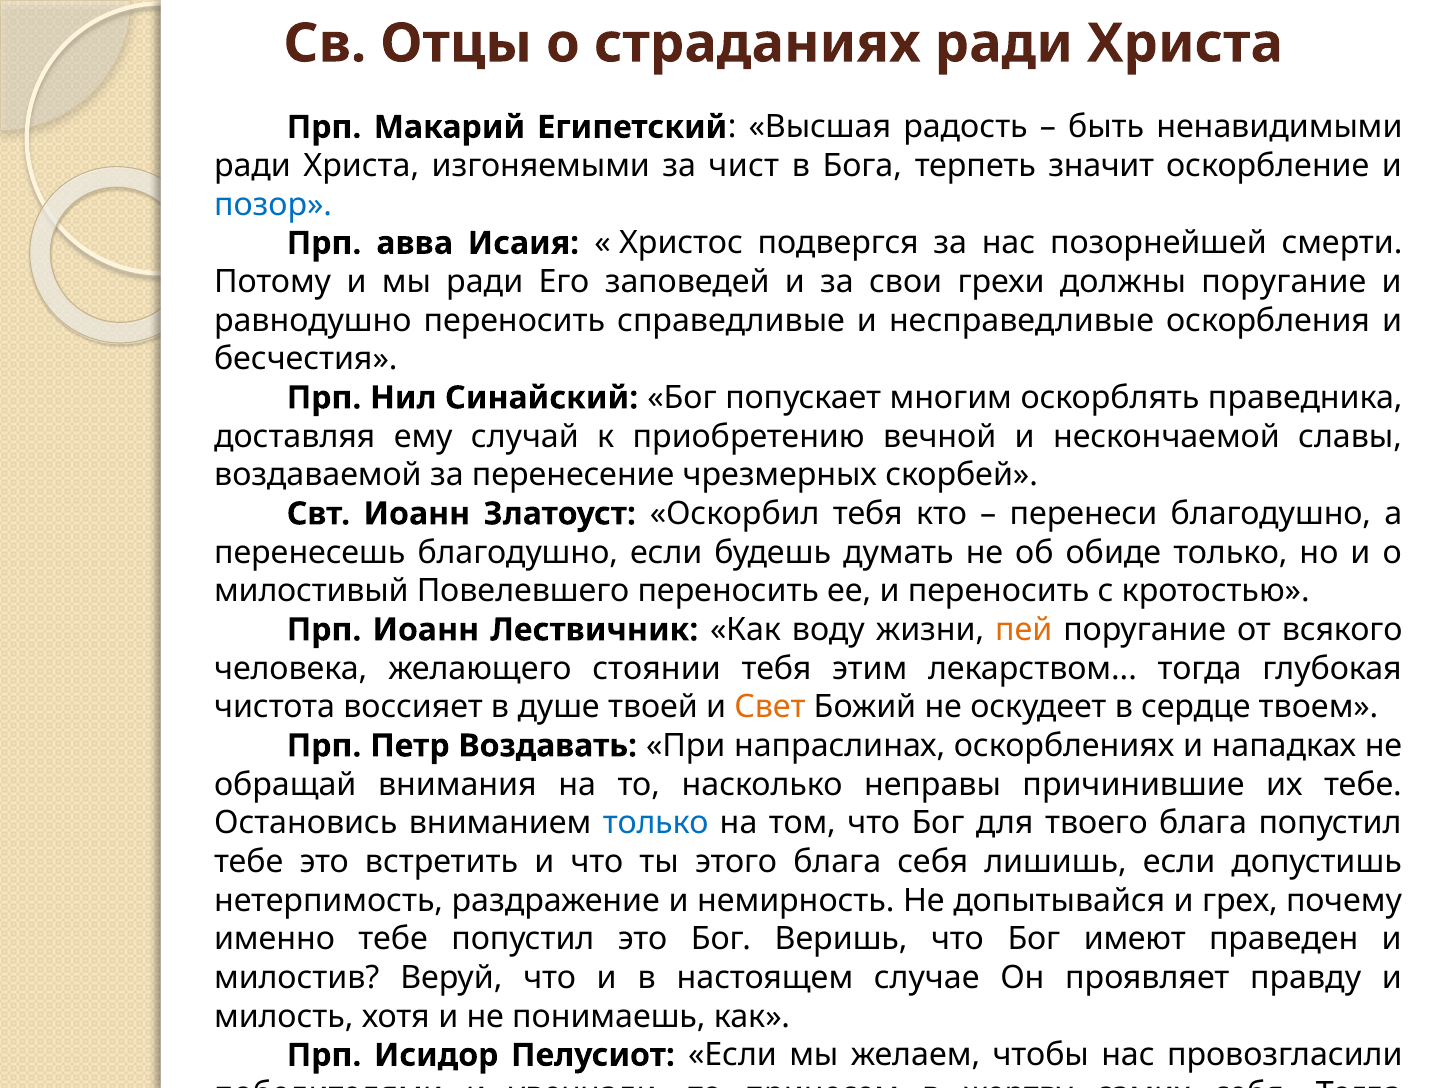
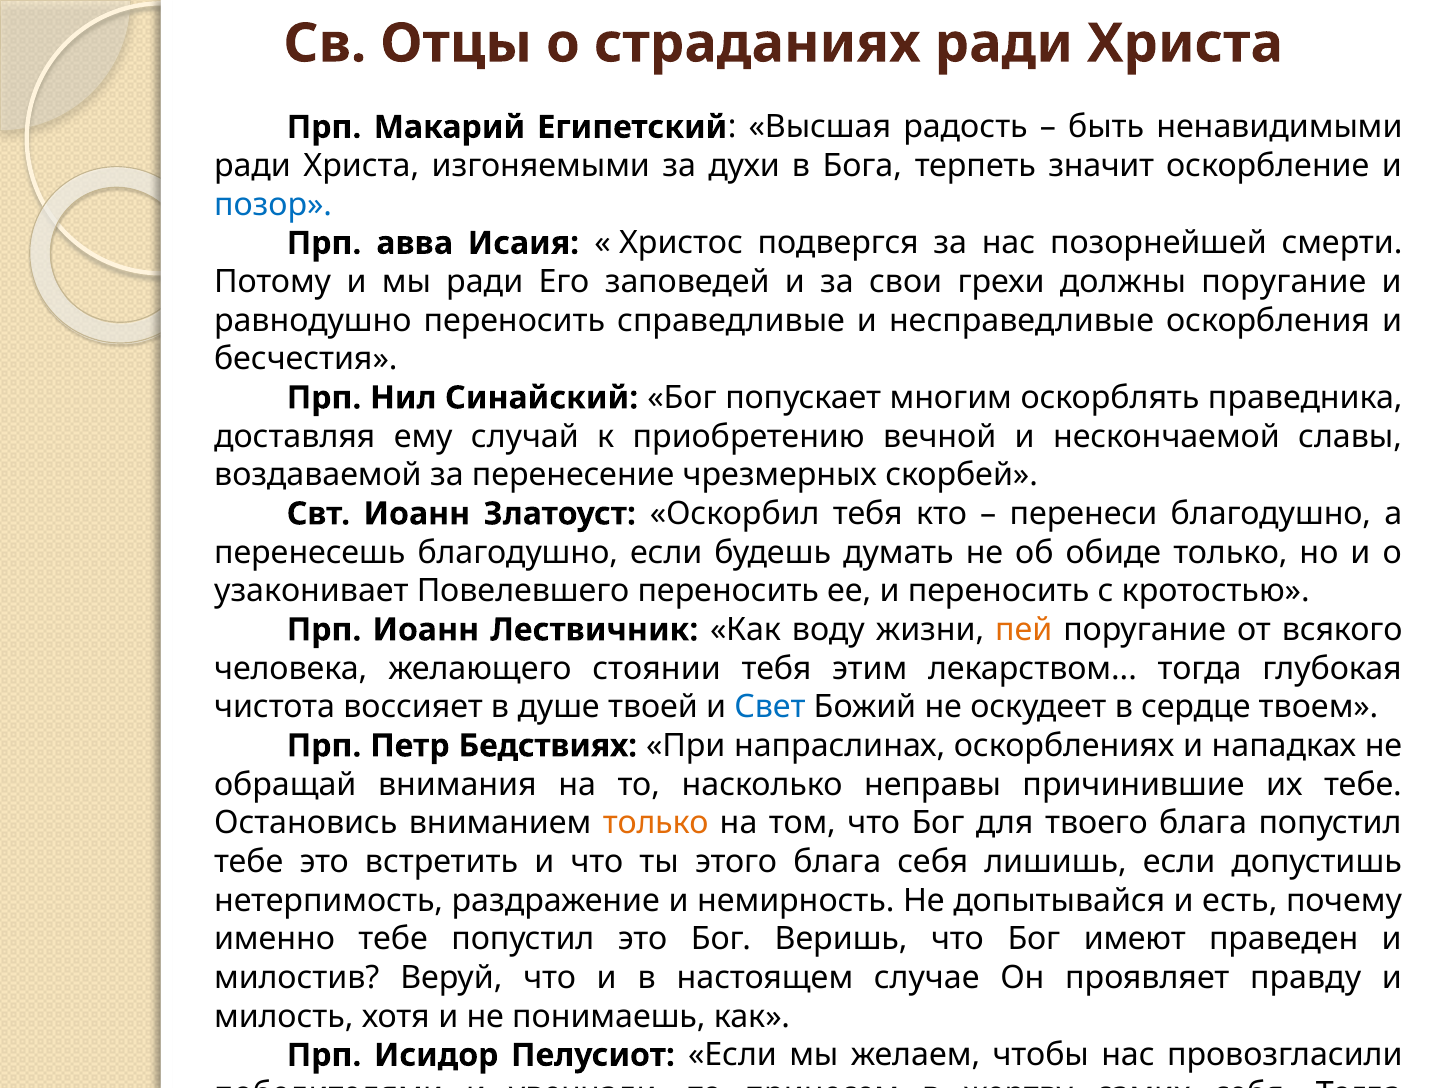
чист: чист -> духи
милостивый: милостивый -> узаконивает
Свет colour: orange -> blue
Воздавать: Воздавать -> Бедствиях
только at (656, 823) colour: blue -> orange
грех: грех -> есть
